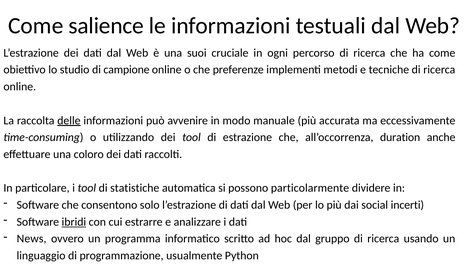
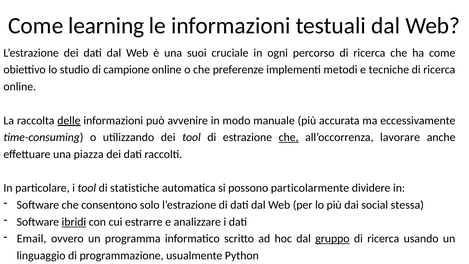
salience: salience -> learning
che at (289, 137) underline: none -> present
duration: duration -> lavorare
coloro: coloro -> piazza
incerti: incerti -> stessa
News: News -> Email
gruppo underline: none -> present
